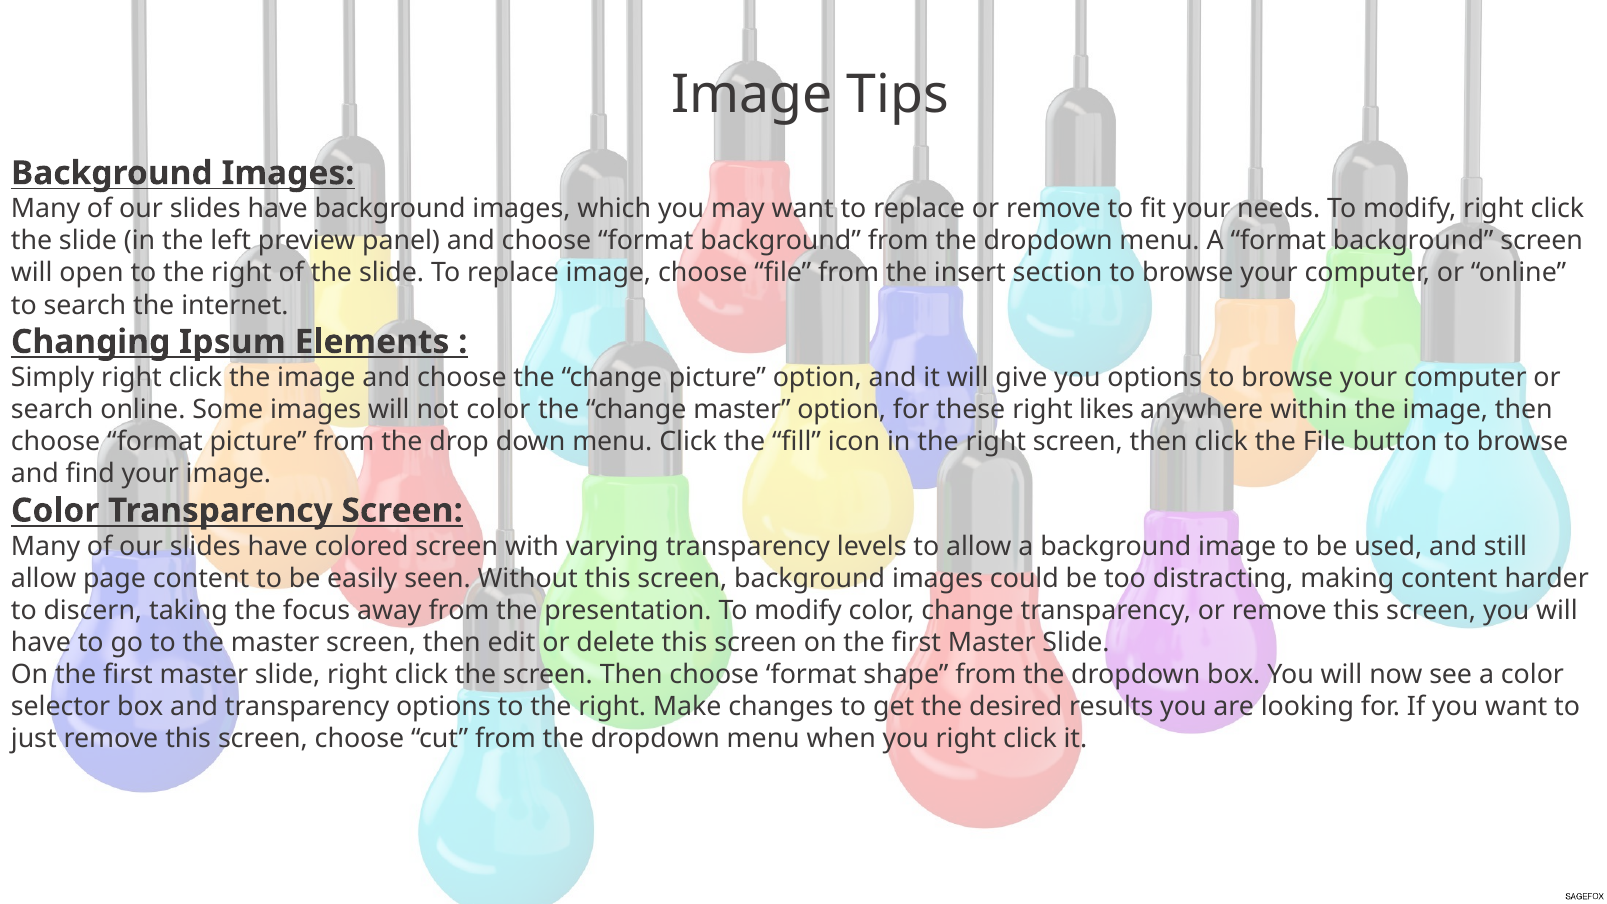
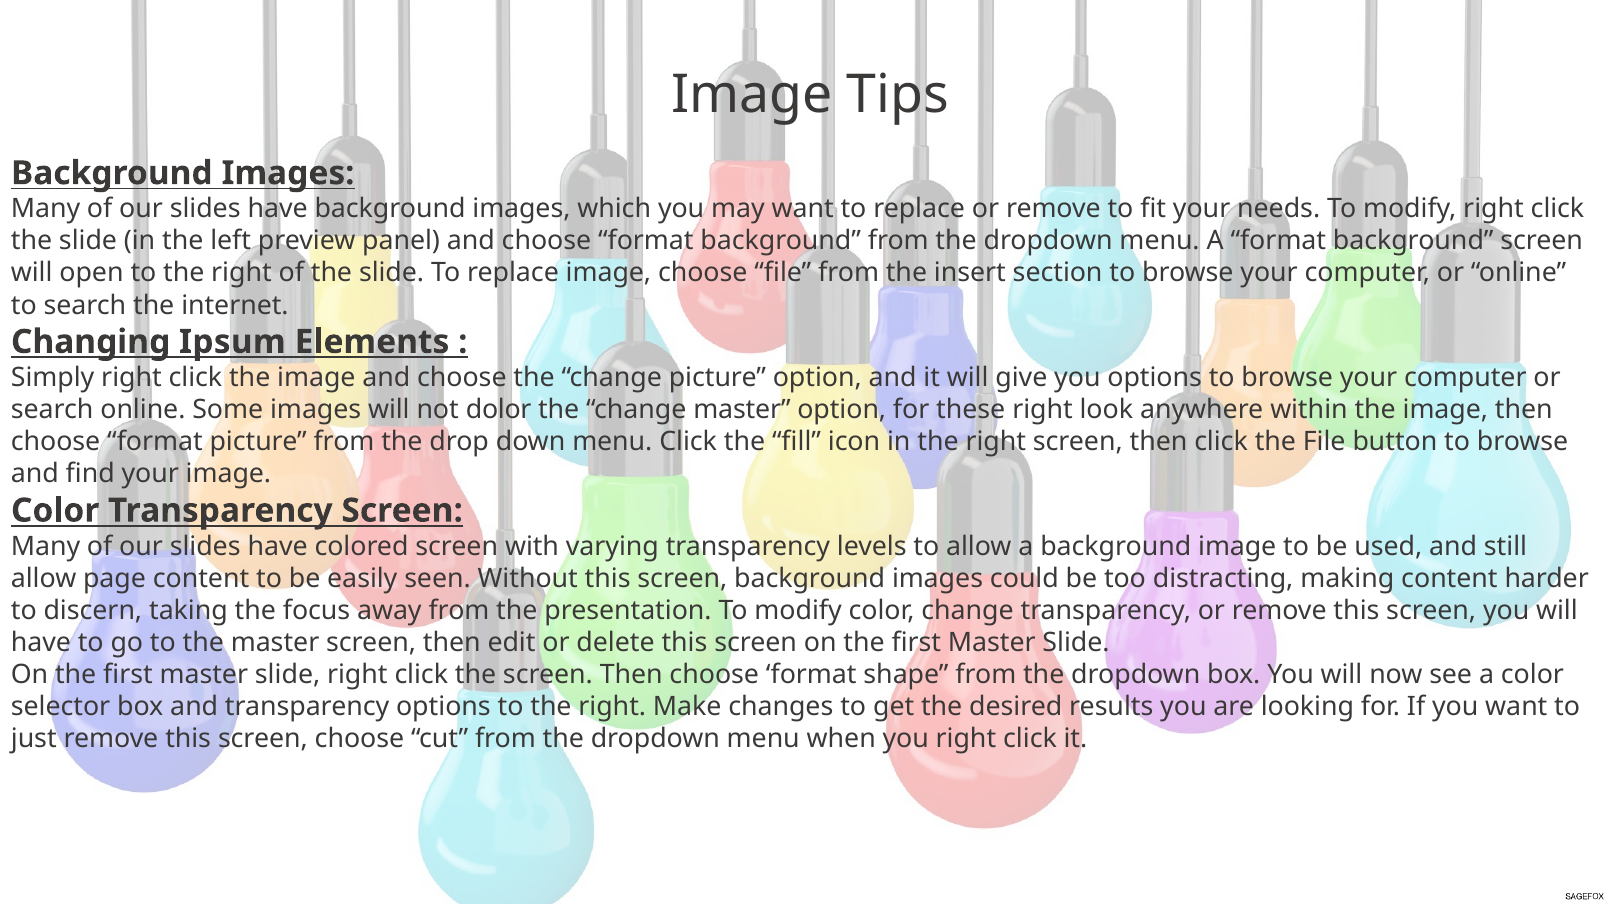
not color: color -> dolor
likes: likes -> look
